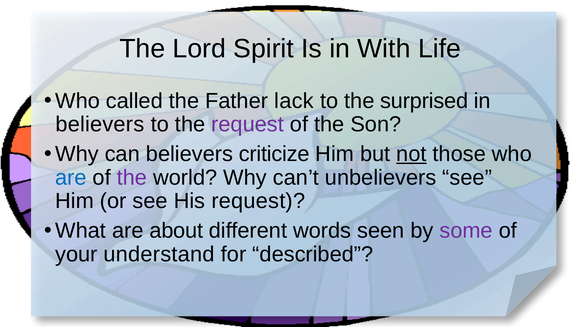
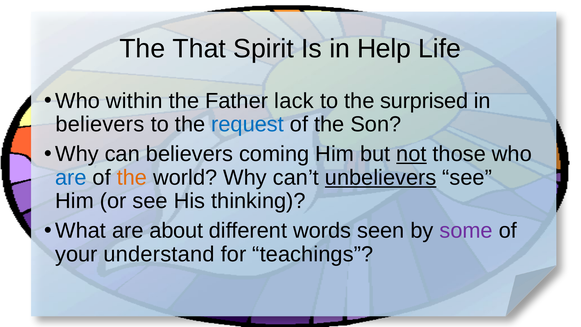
Lord: Lord -> That
With: With -> Help
called: called -> within
request at (248, 124) colour: purple -> blue
criticize: criticize -> coming
the at (132, 177) colour: purple -> orange
unbelievers underline: none -> present
His request: request -> thinking
described: described -> teachings
